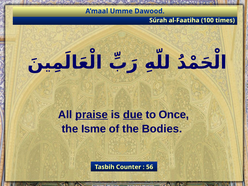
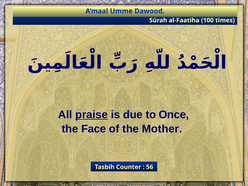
due underline: present -> none
Isme: Isme -> Face
Bodies: Bodies -> Mother
